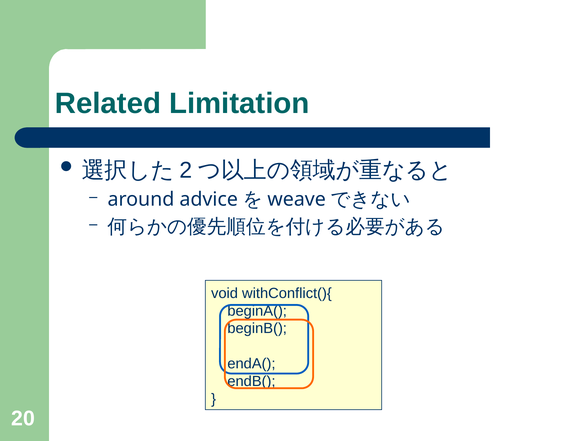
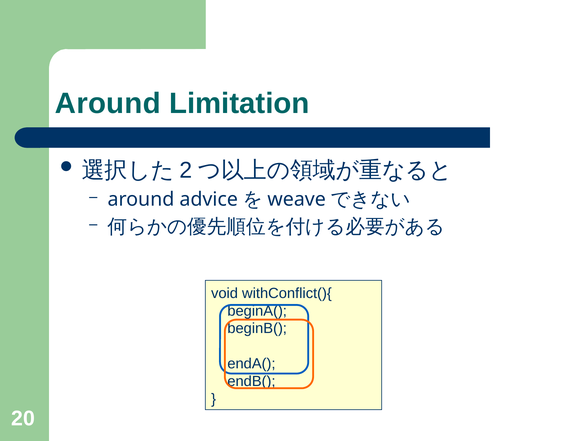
Related at (108, 103): Related -> Around
